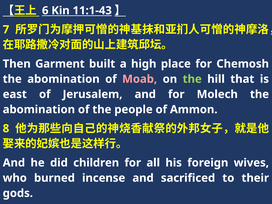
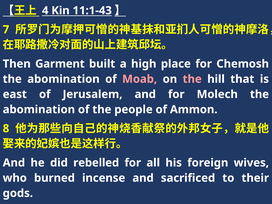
6: 6 -> 4
the at (192, 79) colour: light green -> pink
children: children -> rebelled
